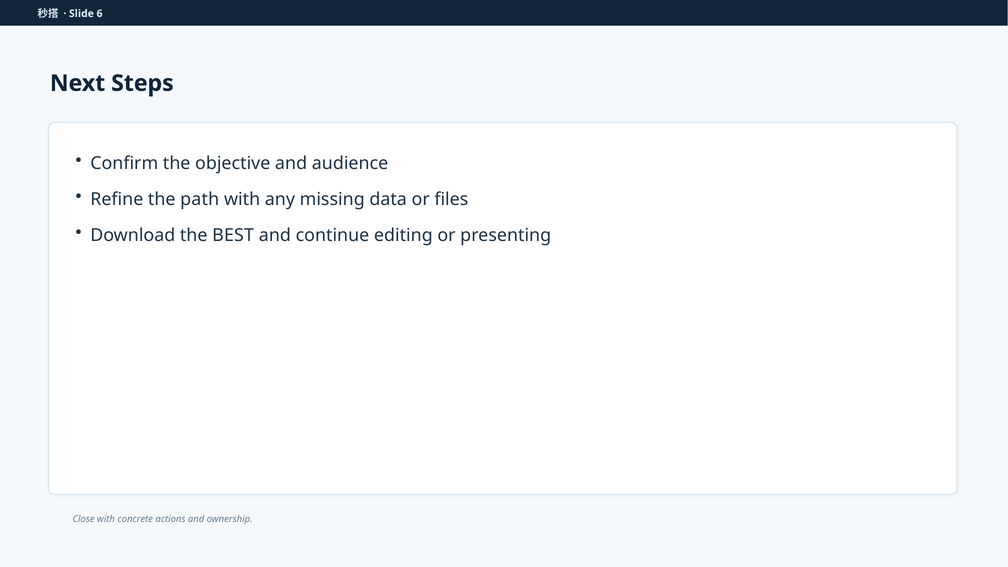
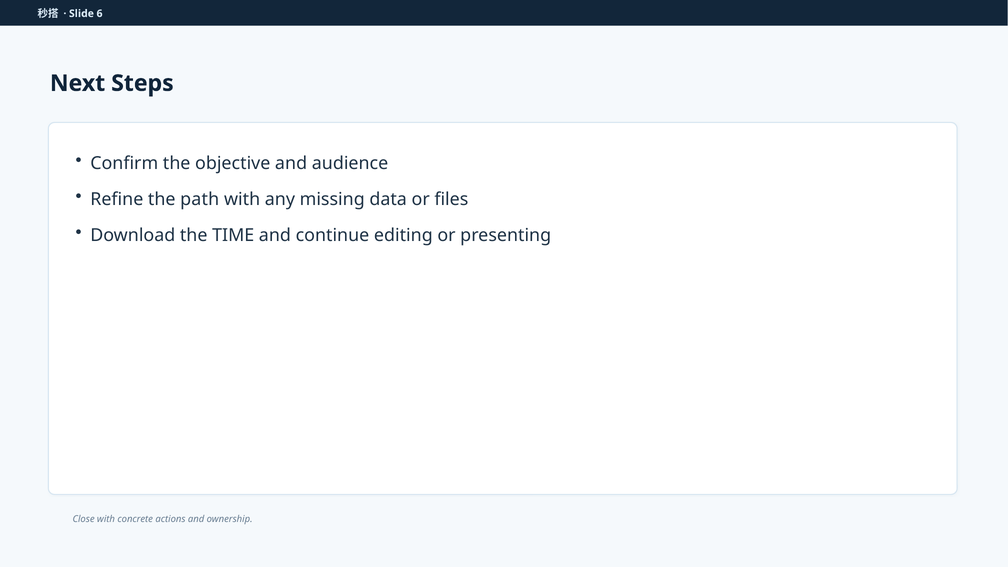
BEST: BEST -> TIME
